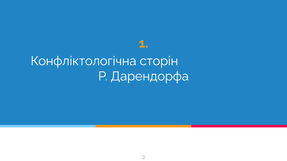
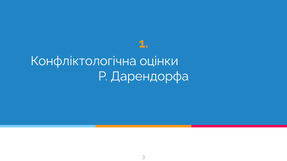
сторін: сторін -> оцінки
